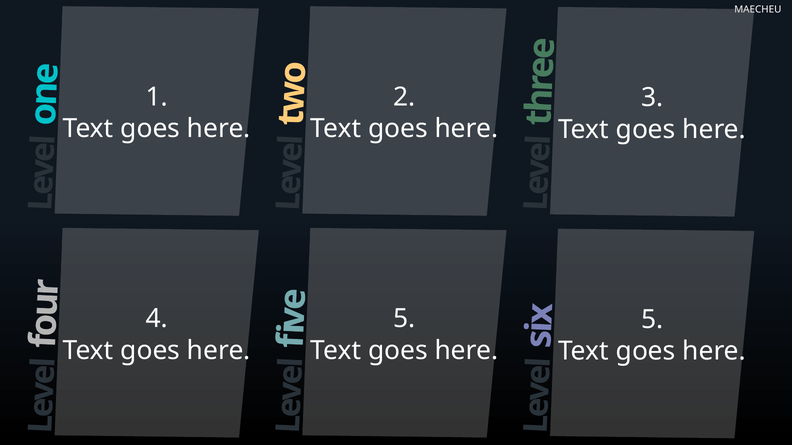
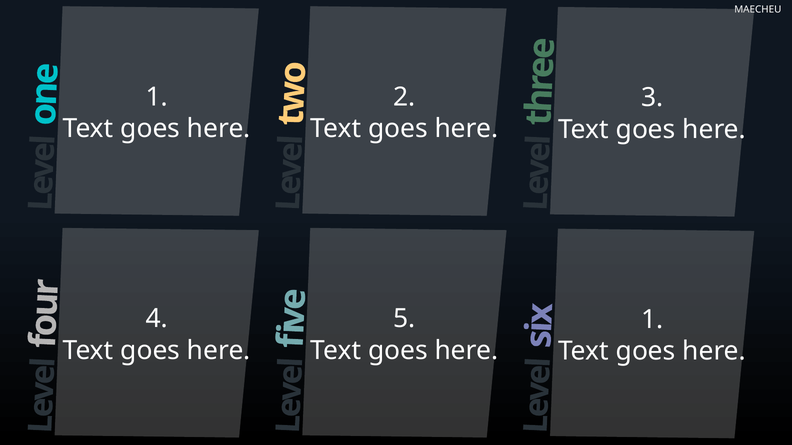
5 at (652, 320): 5 -> 1
